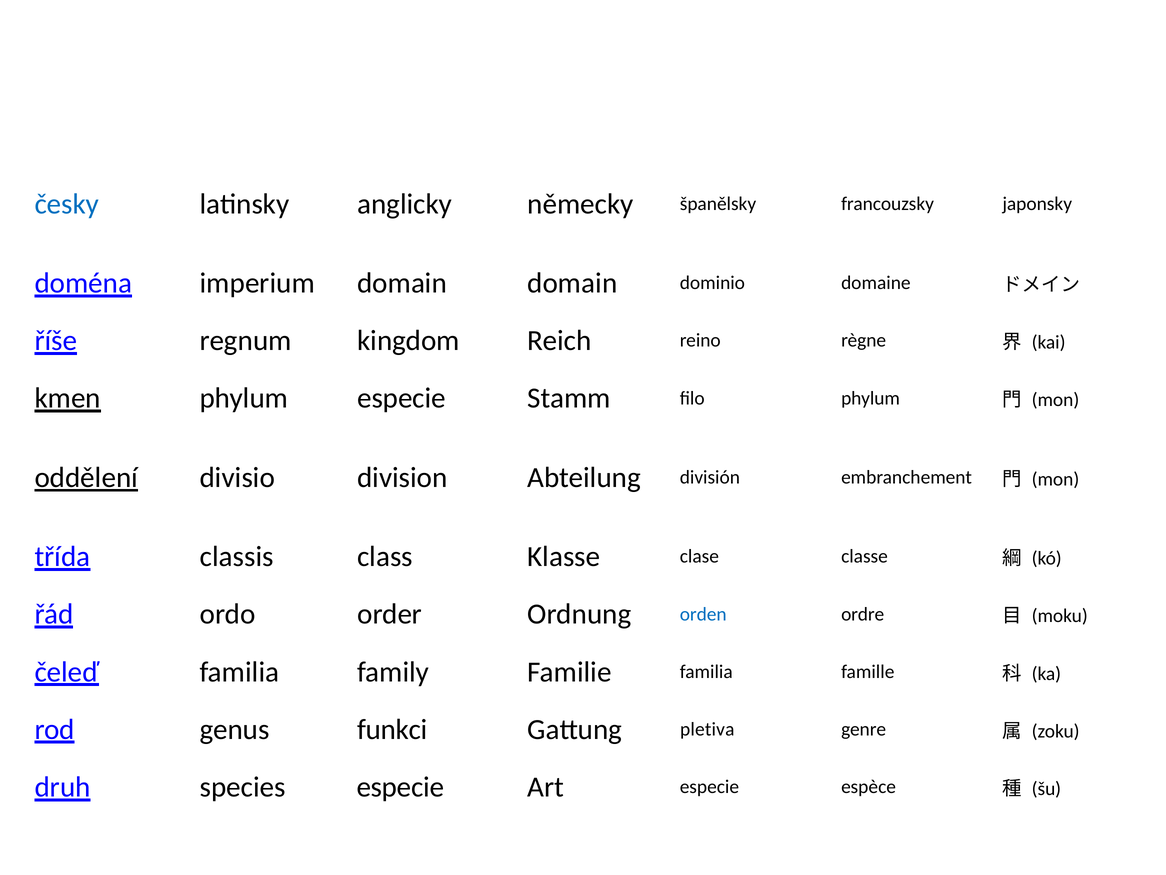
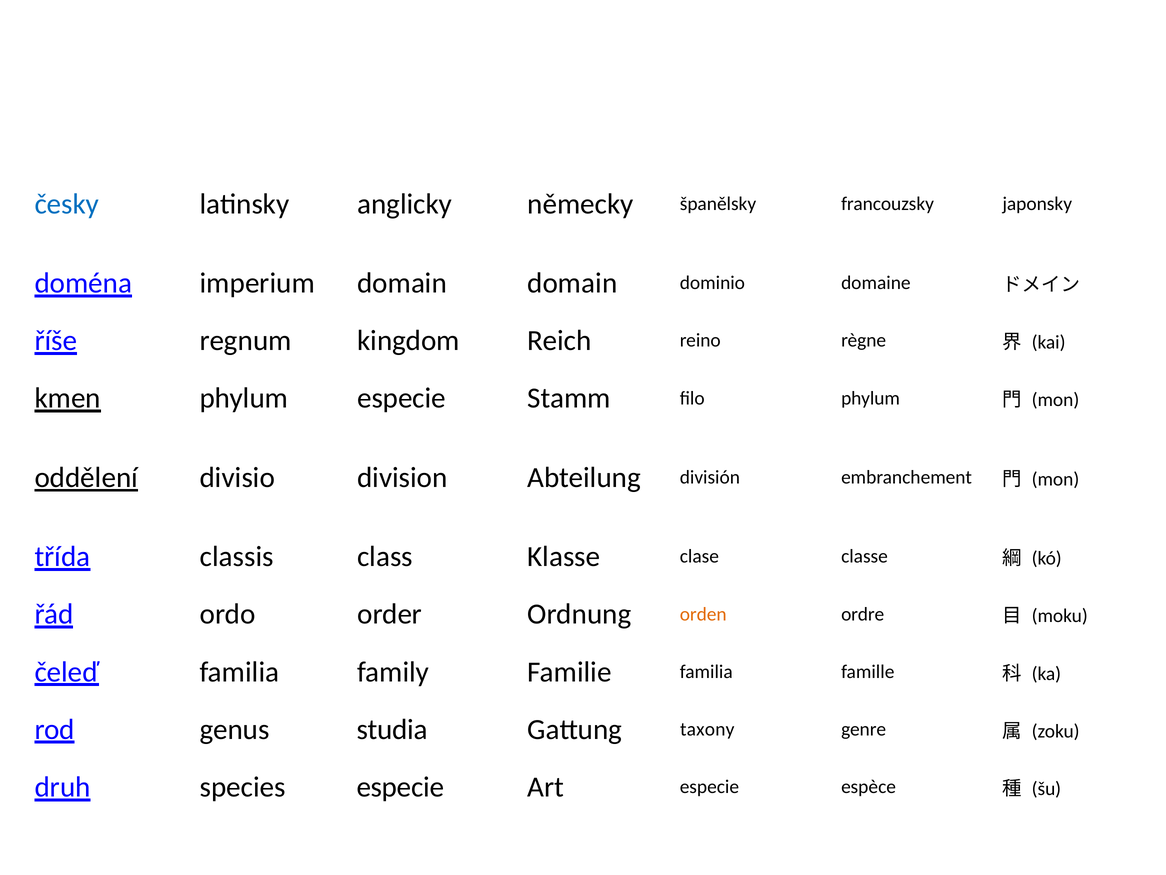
orden colour: blue -> orange
funkci: funkci -> studia
pletiva: pletiva -> taxony
